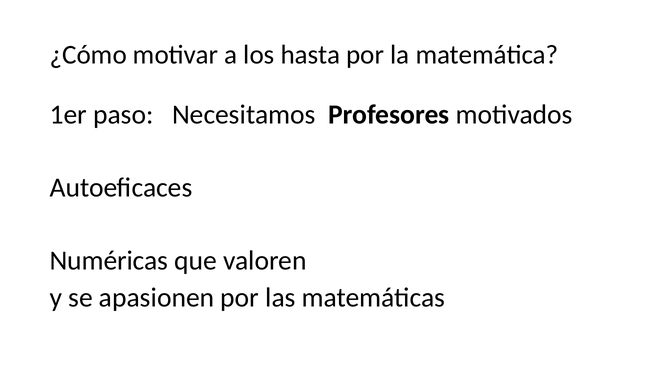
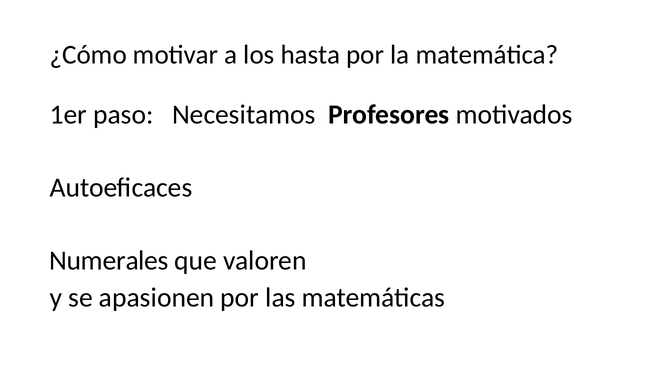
Numéricas: Numéricas -> Numerales
